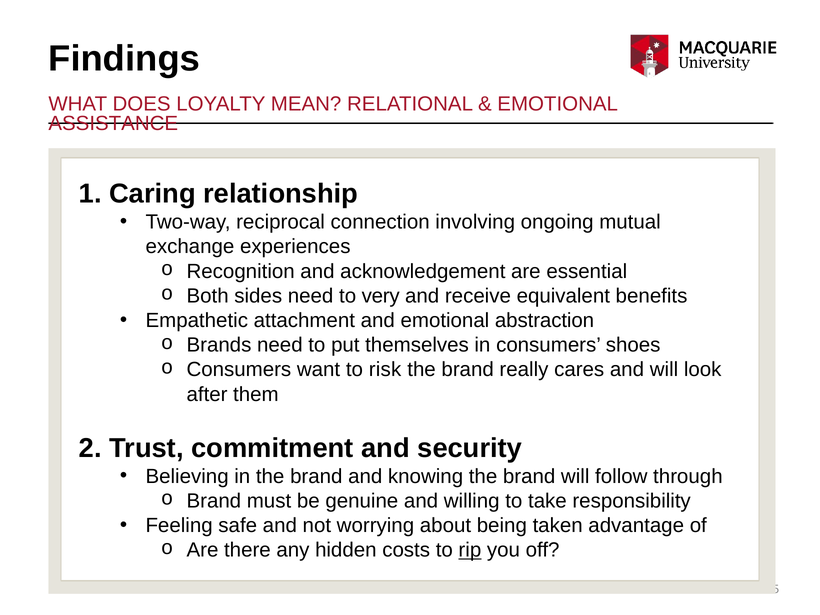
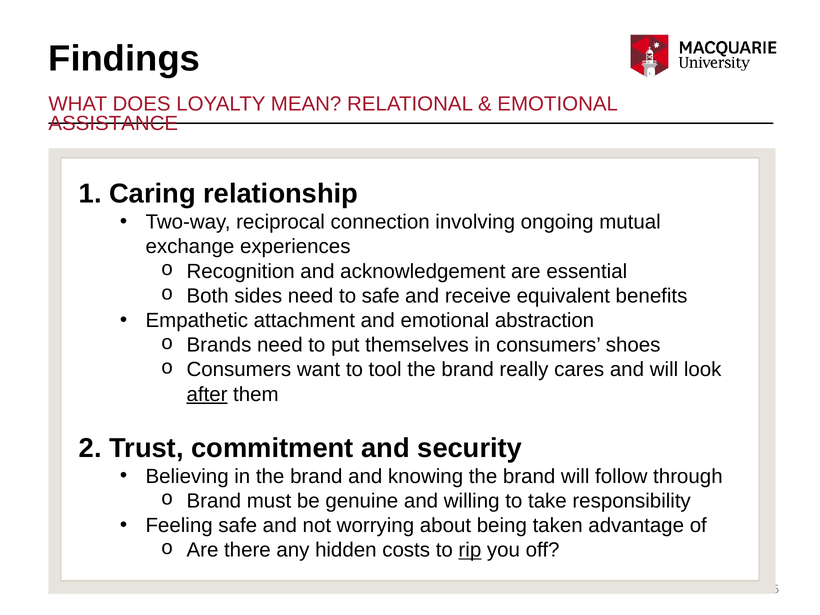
to very: very -> safe
risk: risk -> tool
after underline: none -> present
